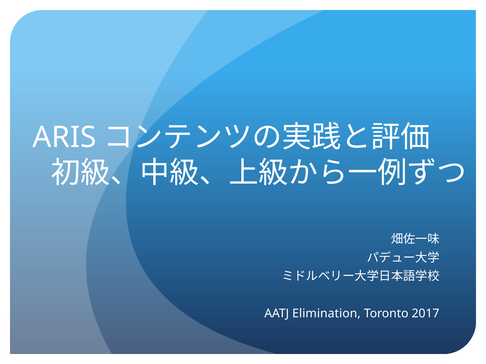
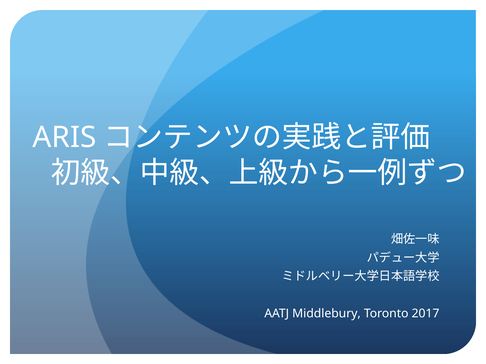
Elimination: Elimination -> Middlebury
